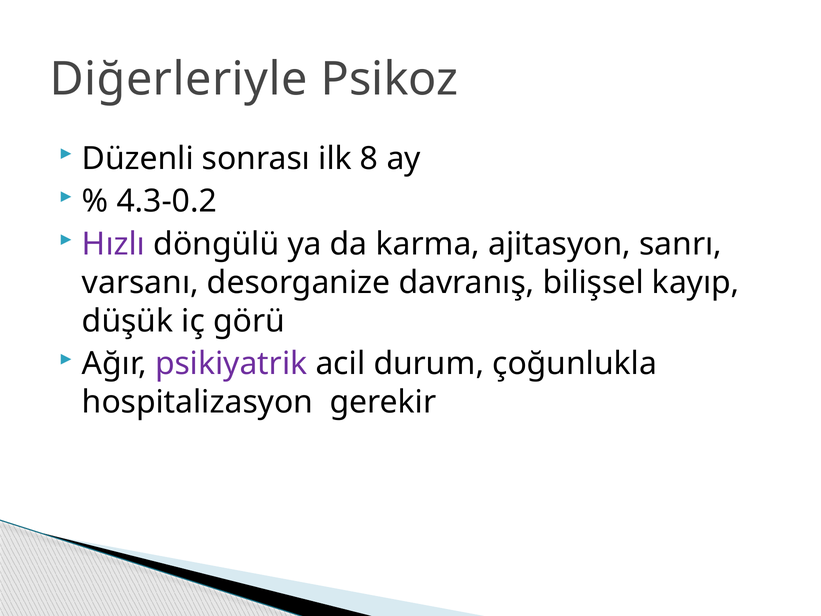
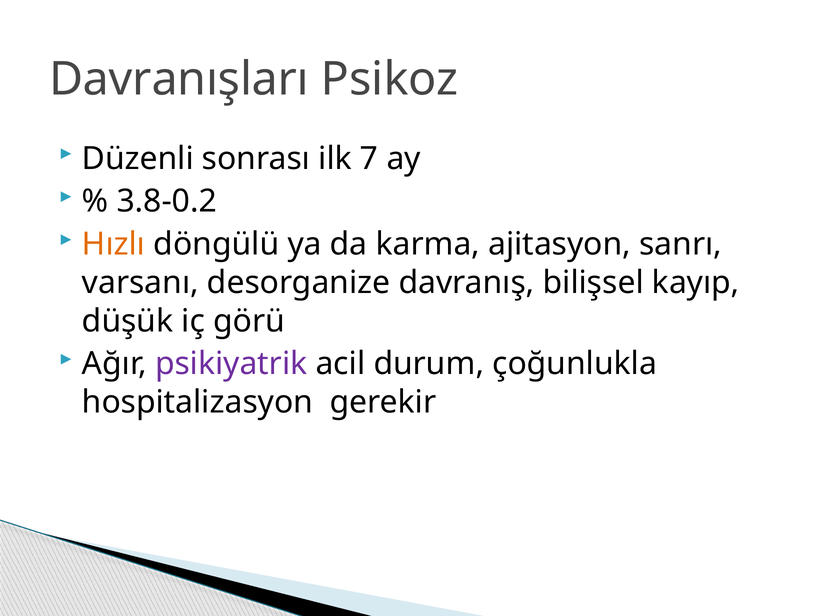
Diğerleriyle: Diğerleriyle -> Davranışları
8: 8 -> 7
4.3-0.2: 4.3-0.2 -> 3.8-0.2
Hızlı colour: purple -> orange
